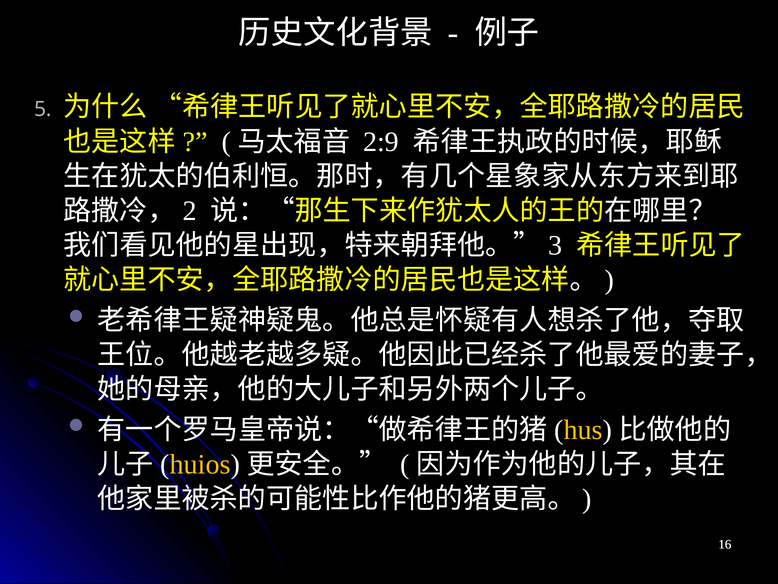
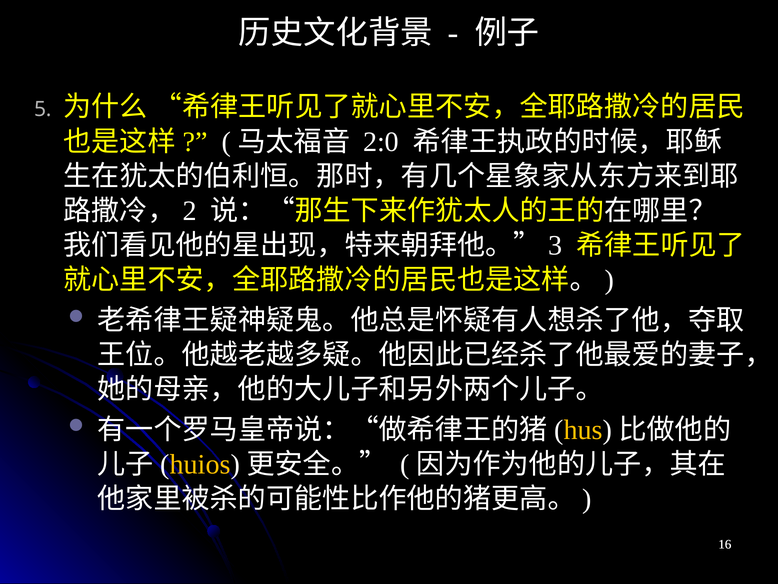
2:9: 2:9 -> 2:0
